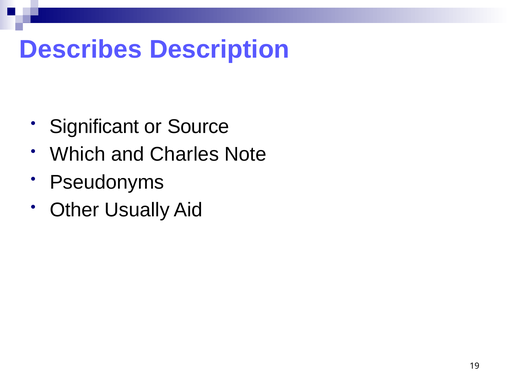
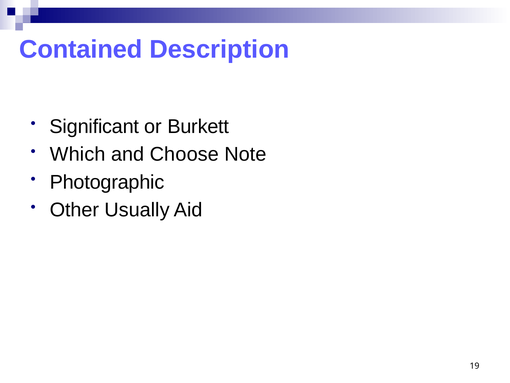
Describes: Describes -> Contained
Source: Source -> Burkett
Charles: Charles -> Choose
Pseudonyms: Pseudonyms -> Photographic
